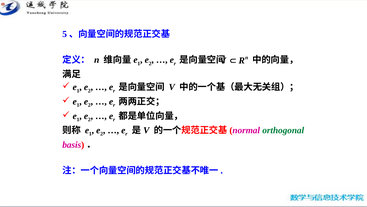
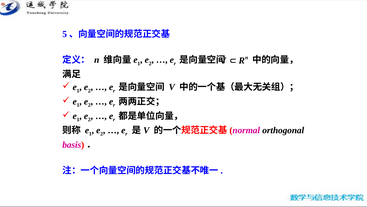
orthogonal colour: green -> black
